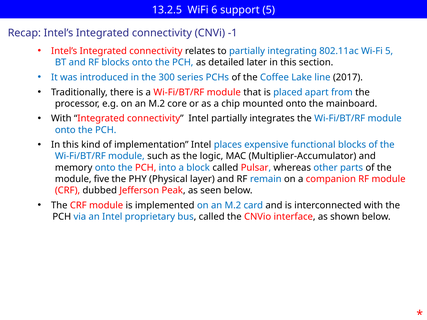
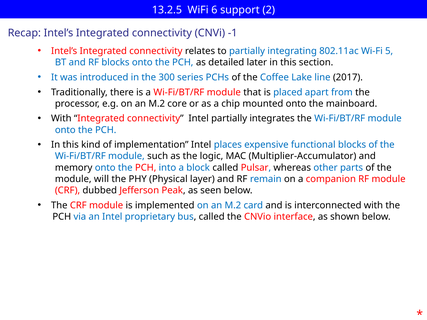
support 5: 5 -> 2
five: five -> will
